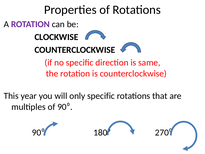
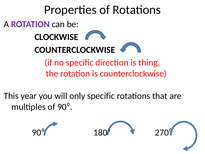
same: same -> thing
